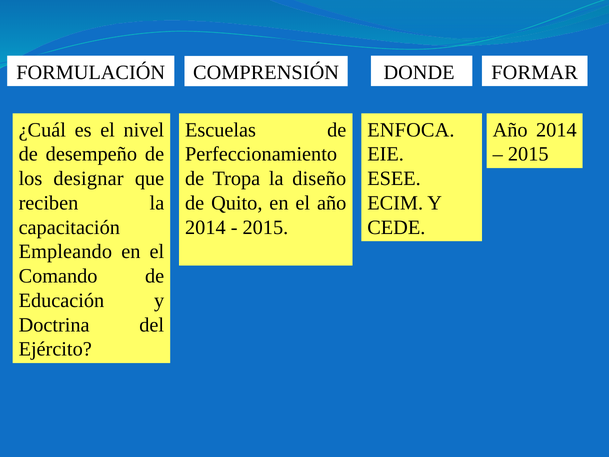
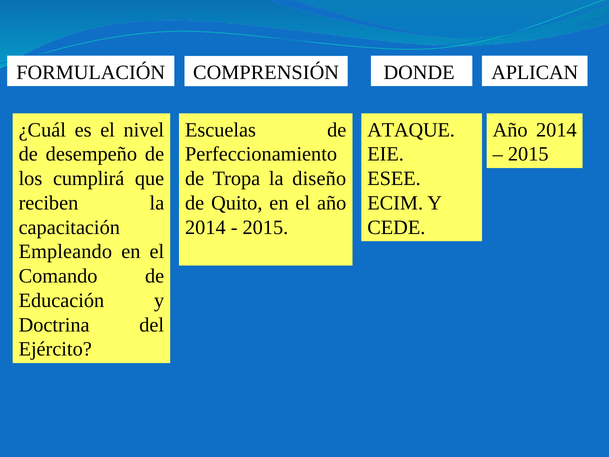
FORMAR: FORMAR -> APLICAN
ENFOCA: ENFOCA -> ATAQUE
designar: designar -> cumplirá
